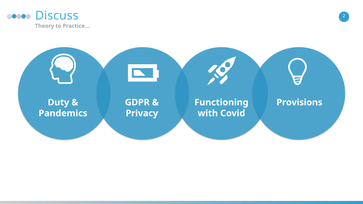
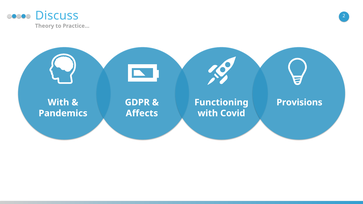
Duty at (58, 102): Duty -> With
Privacy: Privacy -> Affects
